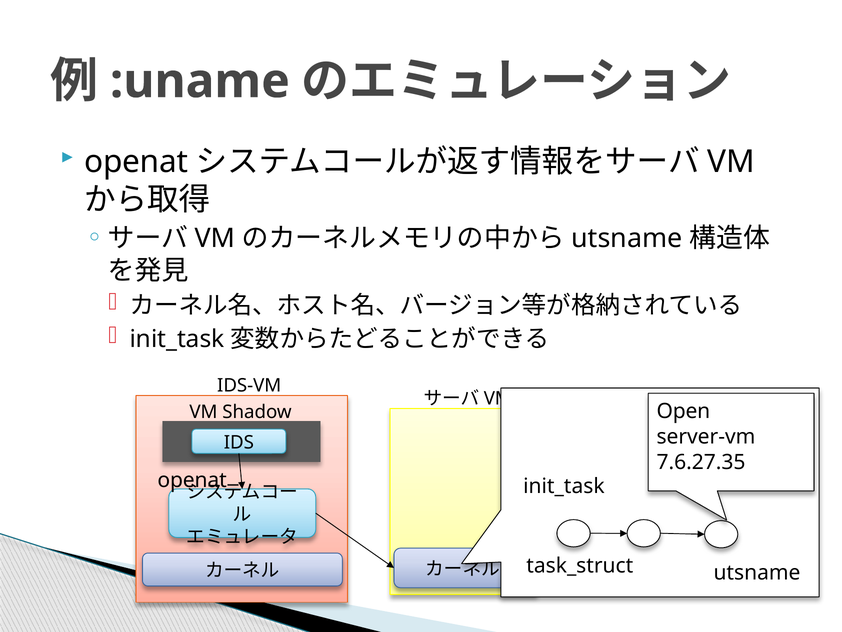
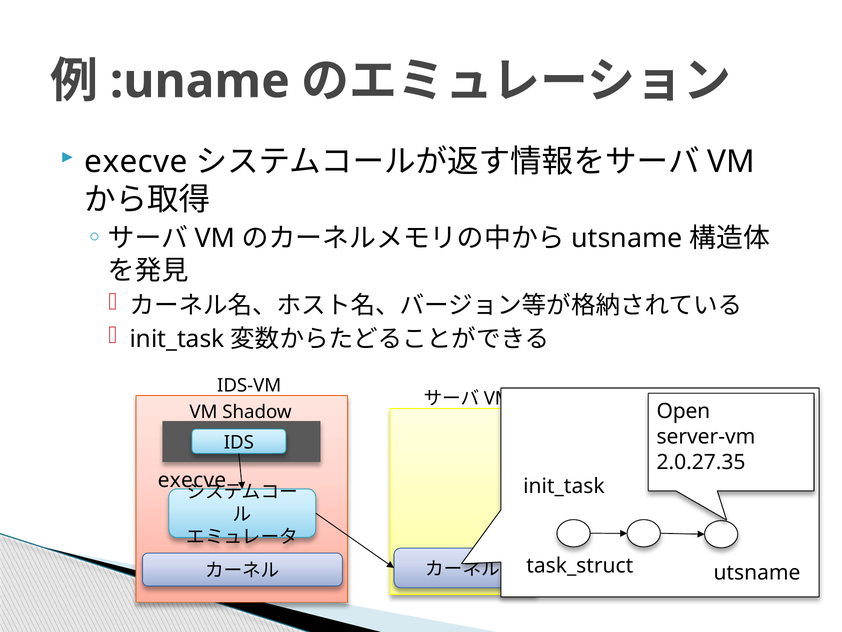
openat at (136, 162): openat -> execve
7.6.27.35: 7.6.27.35 -> 2.0.27.35
openat at (192, 480): openat -> execve
